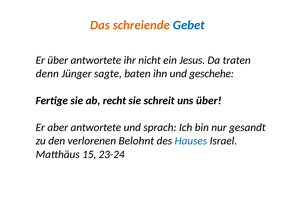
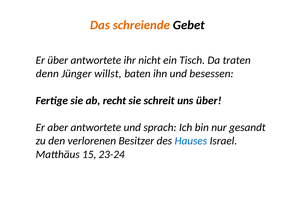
Gebet colour: blue -> black
Jesus: Jesus -> Tisch
sagte: sagte -> willst
geschehe: geschehe -> besessen
Belohnt: Belohnt -> Besitzer
